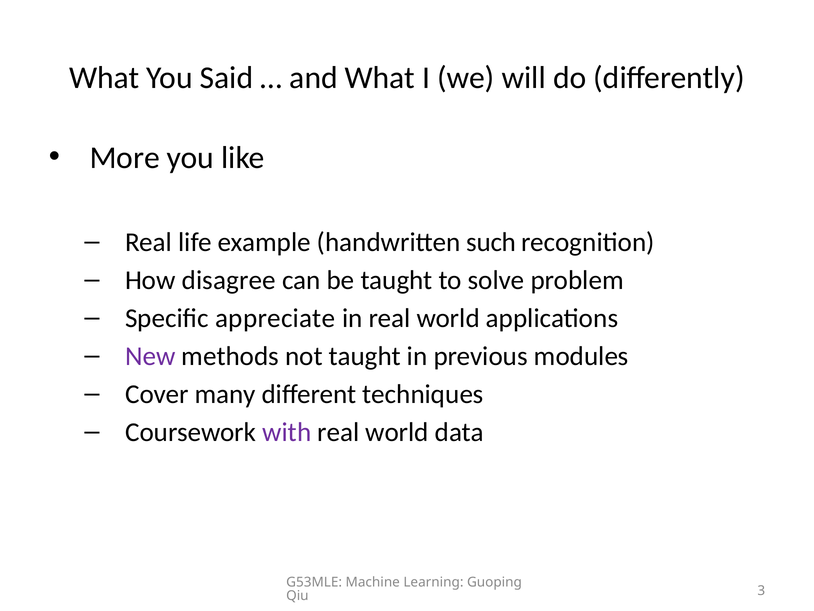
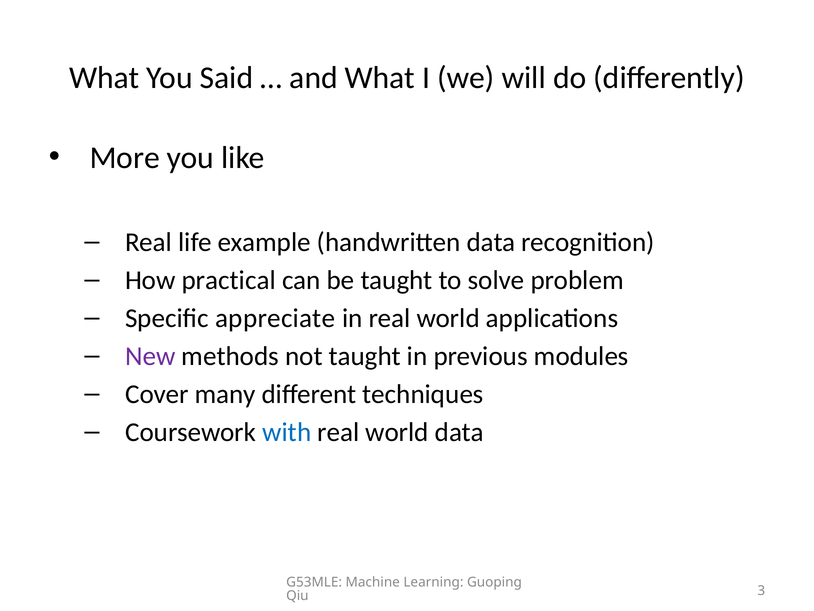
handwritten such: such -> data
disagree: disagree -> practical
with colour: purple -> blue
